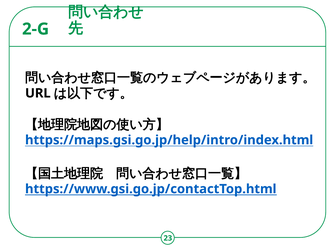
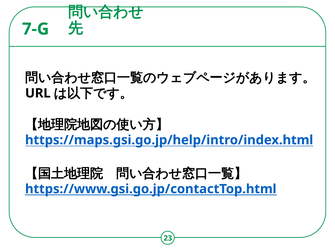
2-G: 2-G -> 7-G
